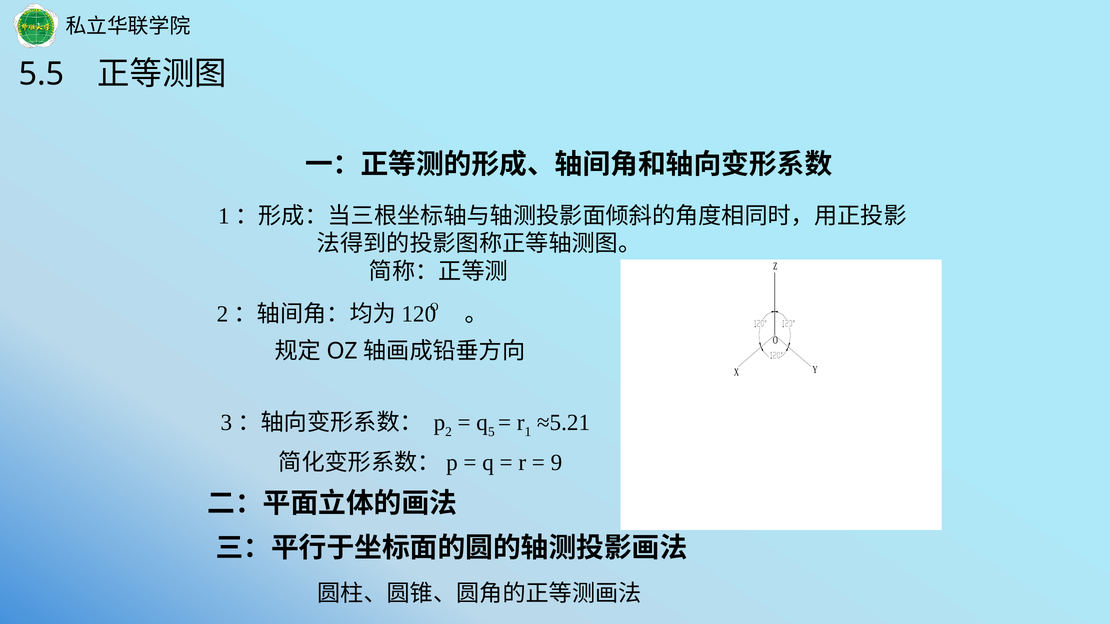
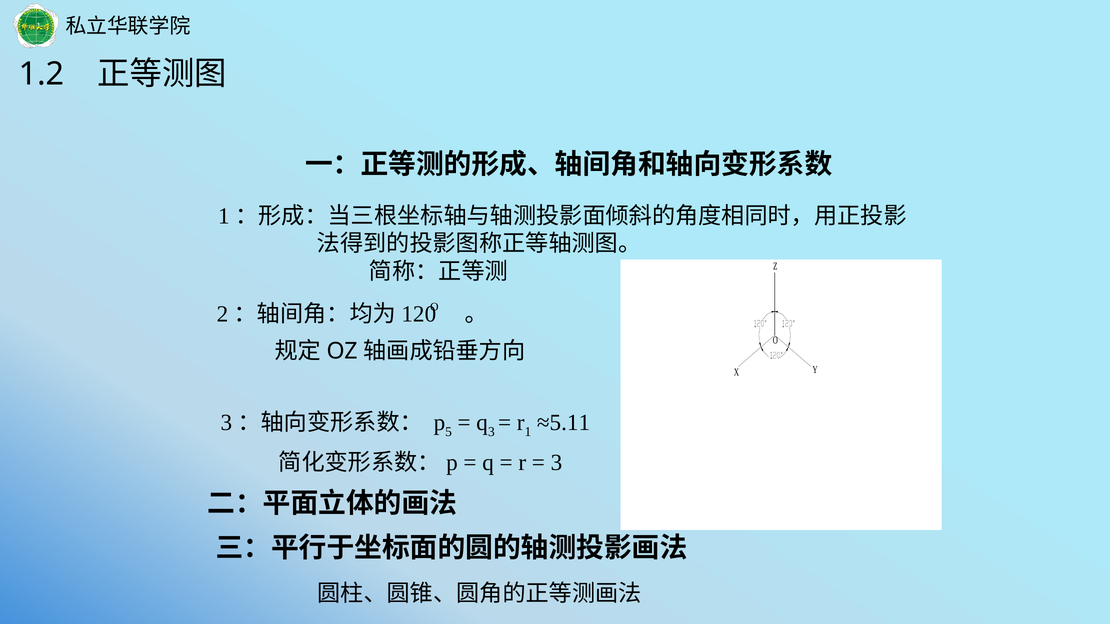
5.5: 5.5 -> 1.2
2: 2 -> 5
q 5: 5 -> 3
≈5.21: ≈5.21 -> ≈5.11
9 at (556, 463): 9 -> 3
